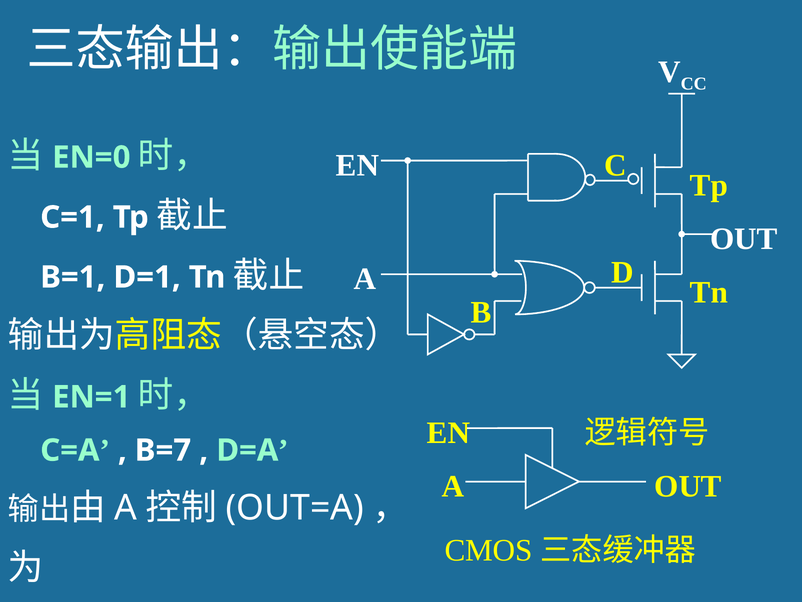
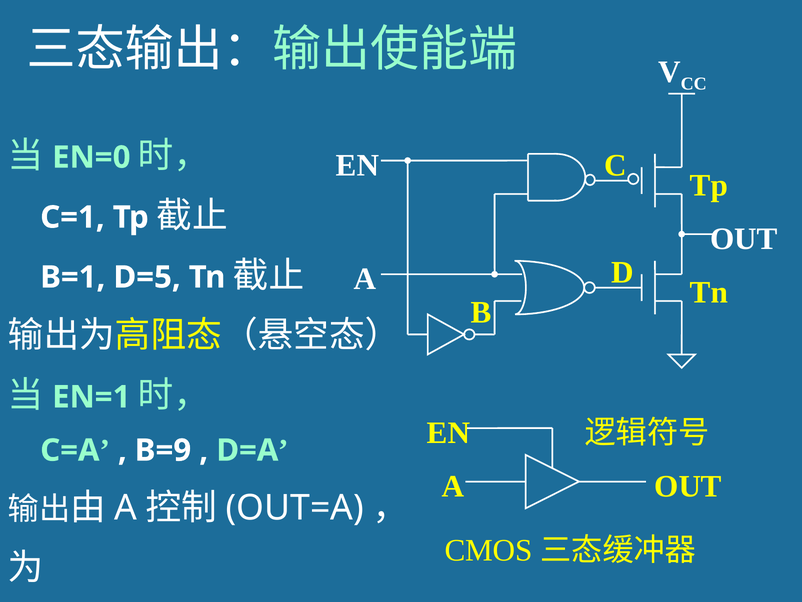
D=1: D=1 -> D=5
B=7: B=7 -> B=9
